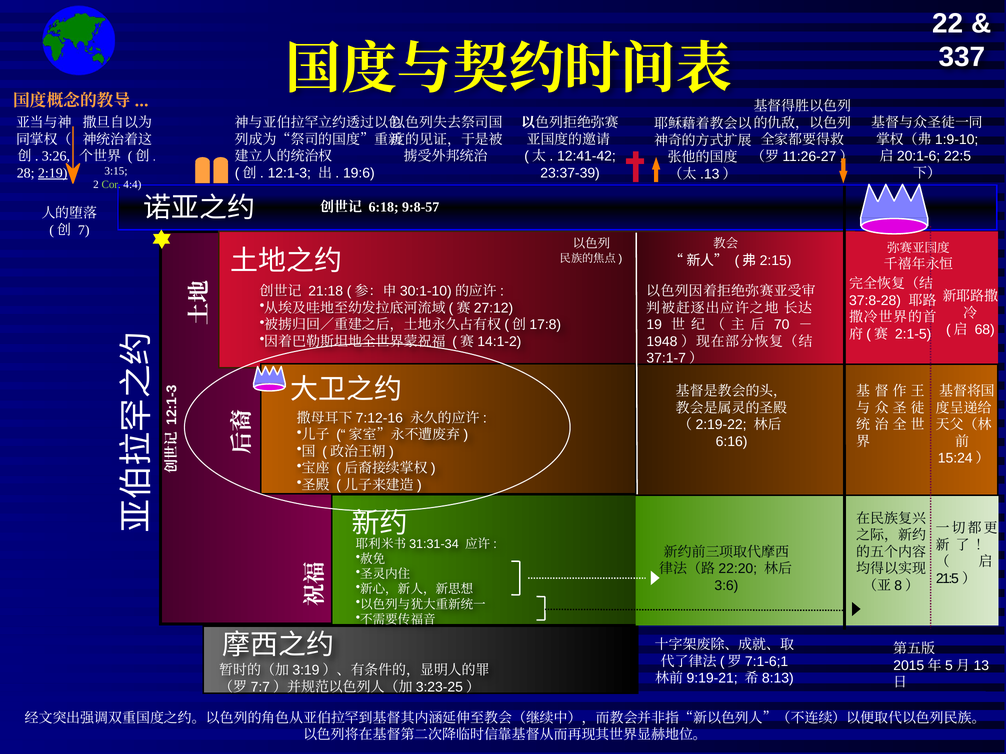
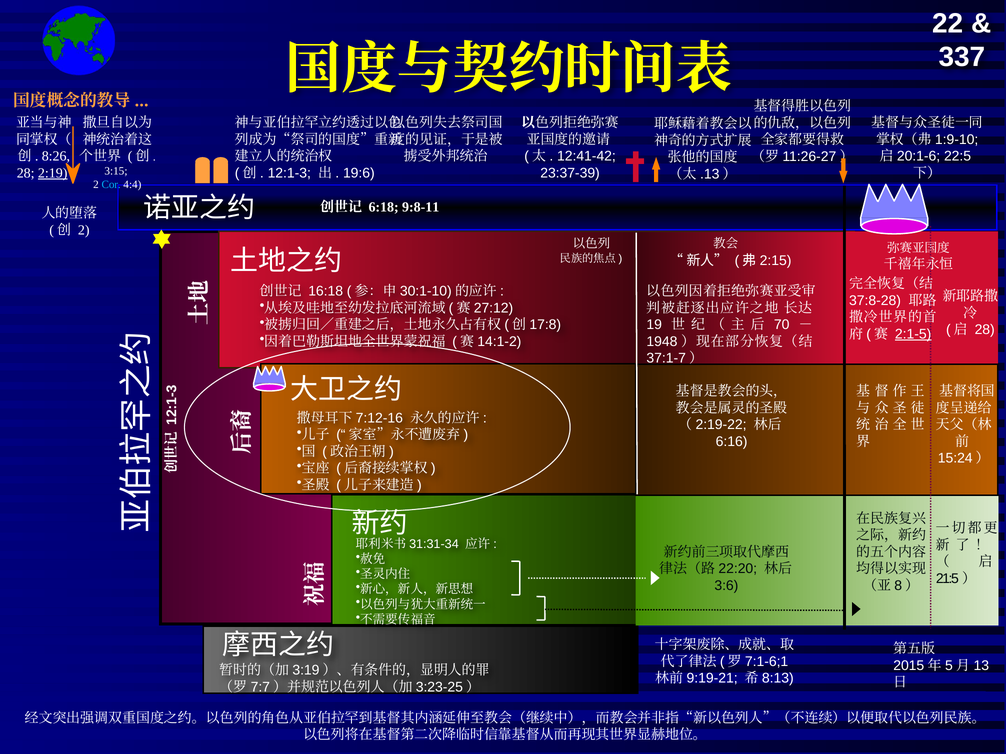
3:26: 3:26 -> 8:26
Cor colour: light green -> light blue
9:8-57: 9:8-57 -> 9:8-11
7 at (84, 230): 7 -> 2
21:18: 21:18 -> 16:18
68 at (985, 330): 68 -> 28
2:1-5 underline: none -> present
